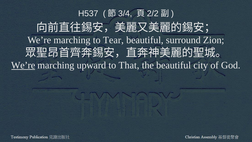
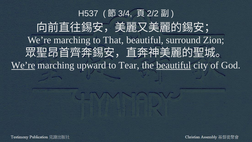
Tear: Tear -> That
That: That -> Tear
beautiful at (174, 65) underline: none -> present
